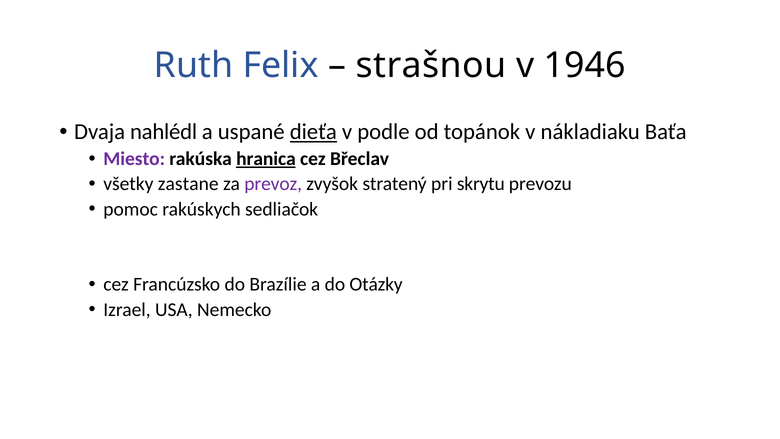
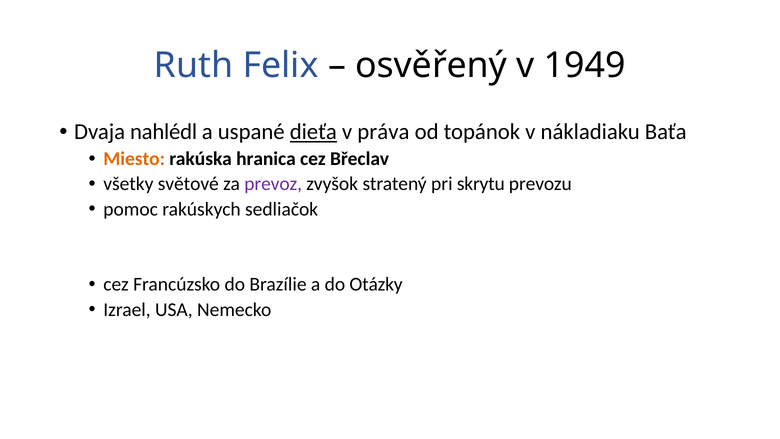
strašnou: strašnou -> osvěřený
1946: 1946 -> 1949
podle: podle -> práva
Miesto colour: purple -> orange
hranica underline: present -> none
zastane: zastane -> světové
